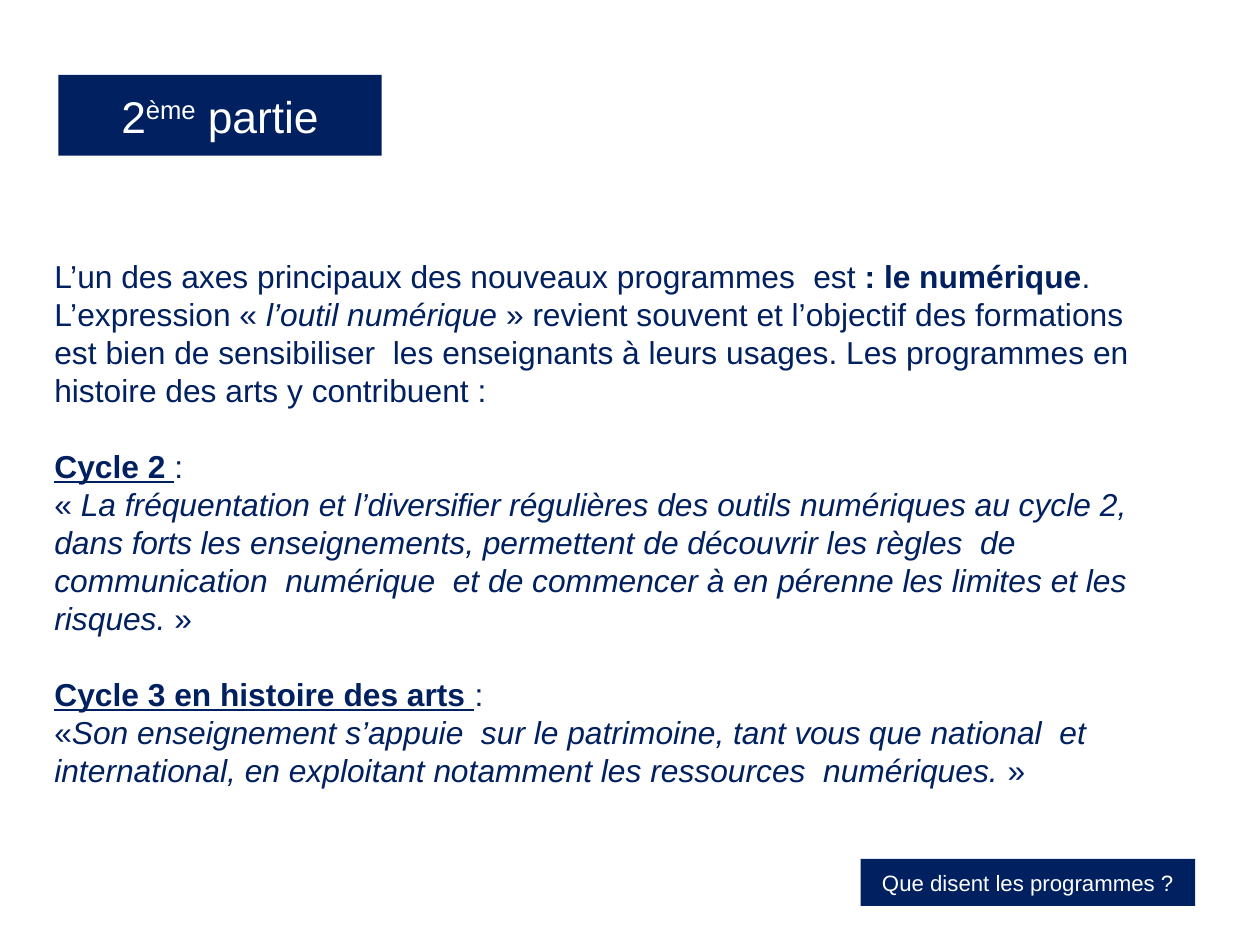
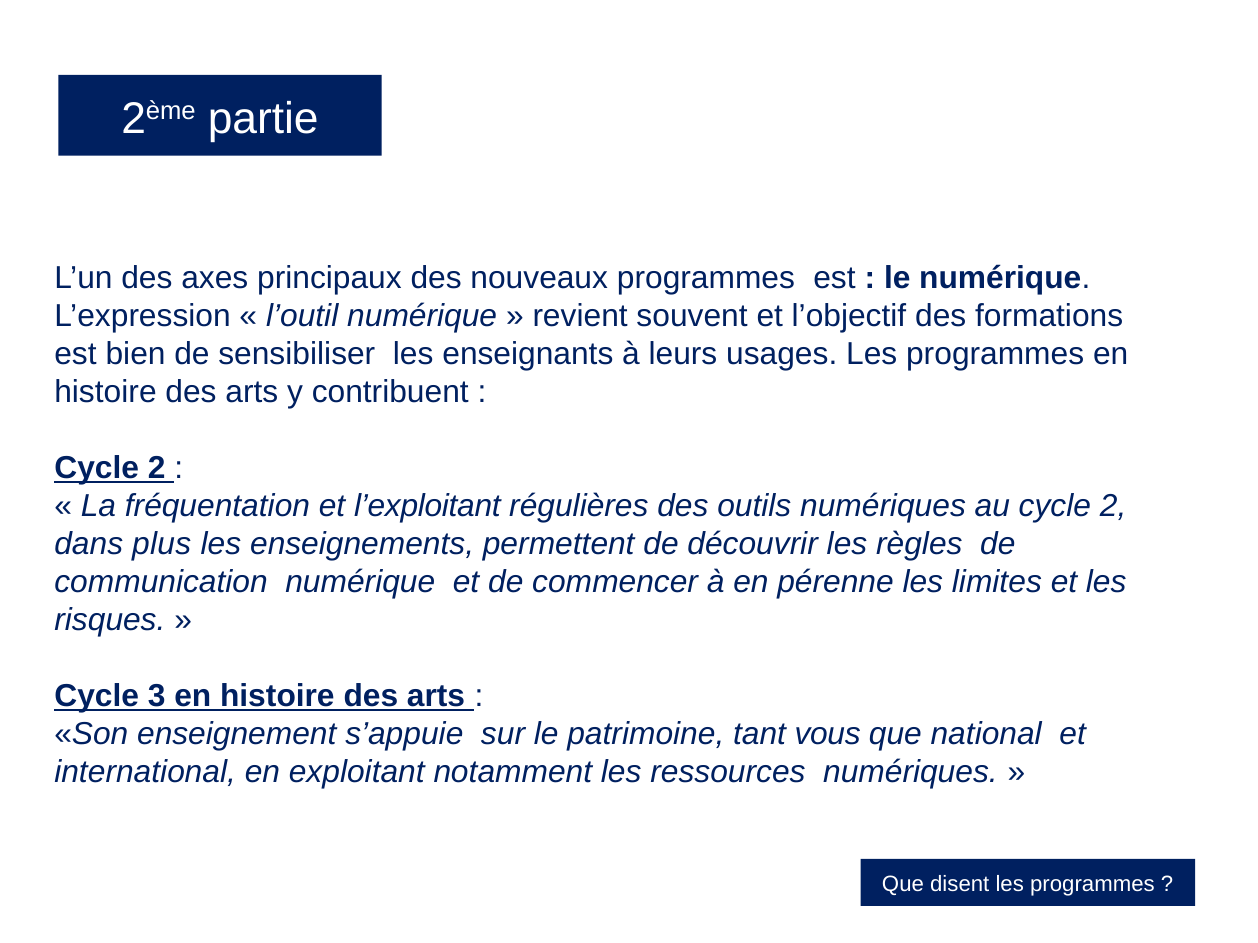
l’diversifier: l’diversifier -> l’exploitant
forts: forts -> plus
